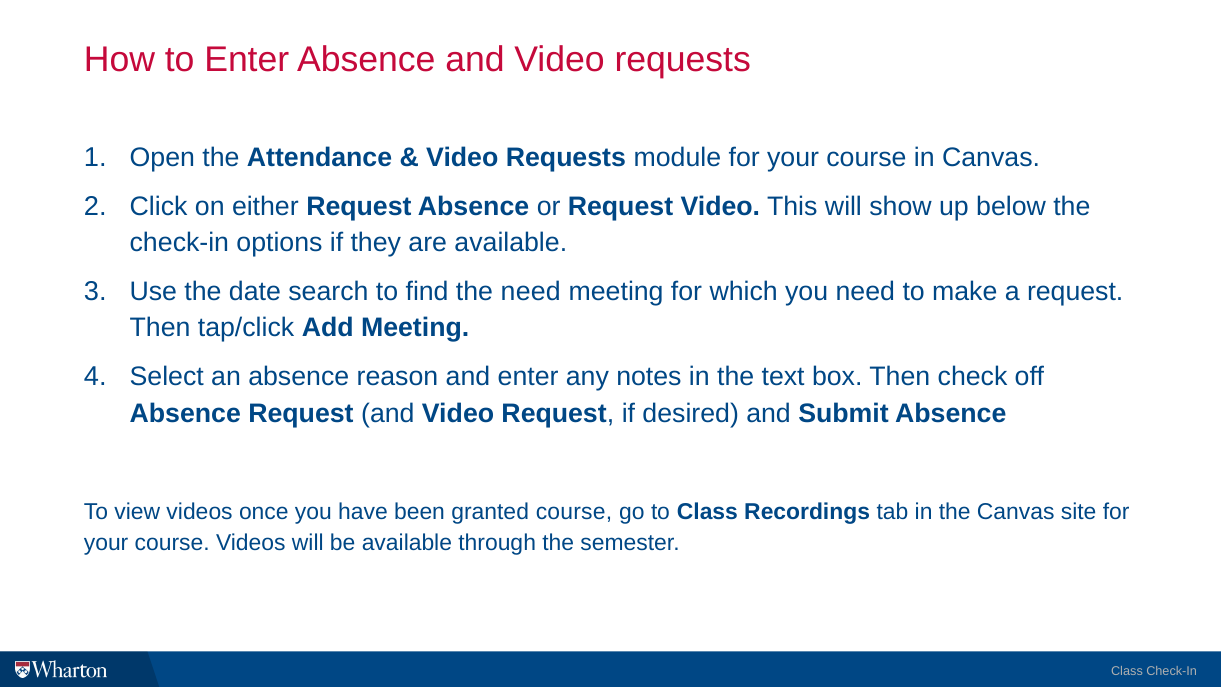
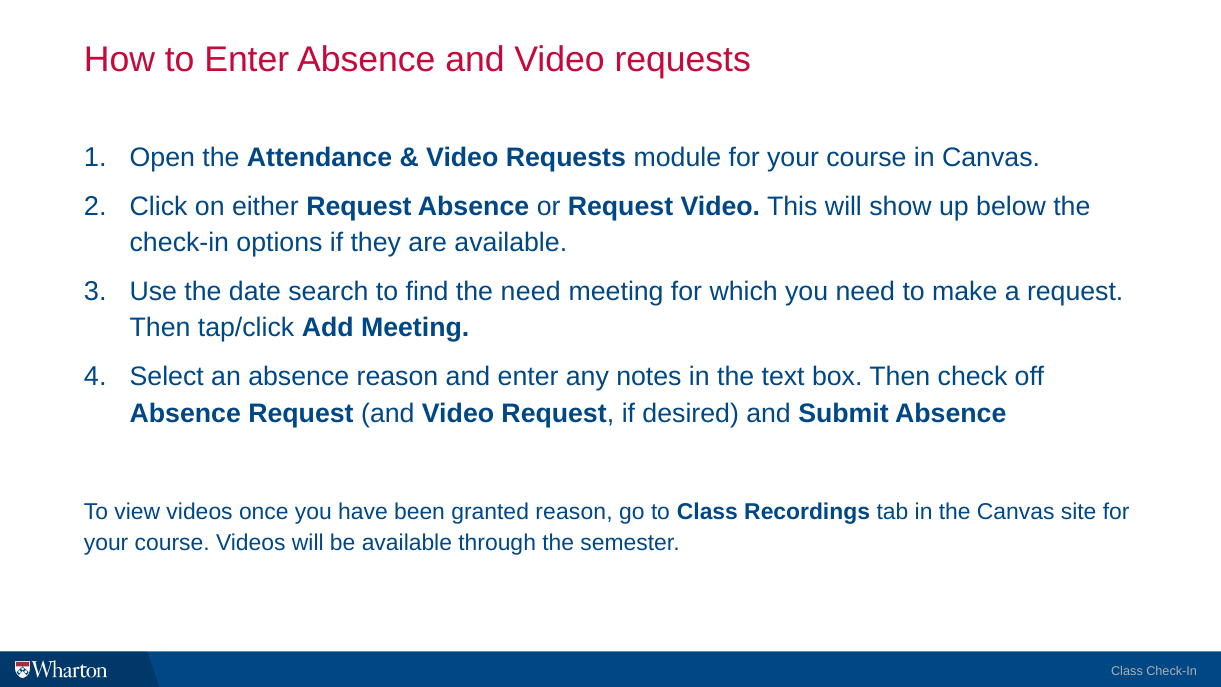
granted course: course -> reason
